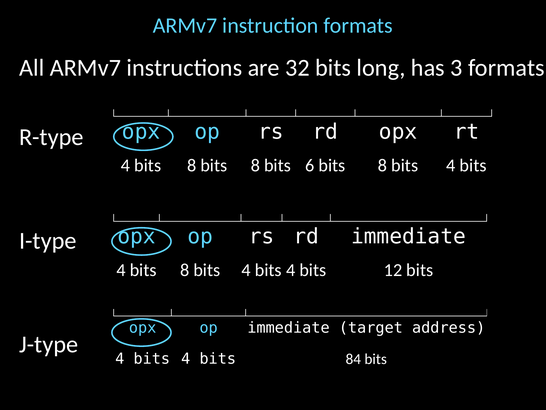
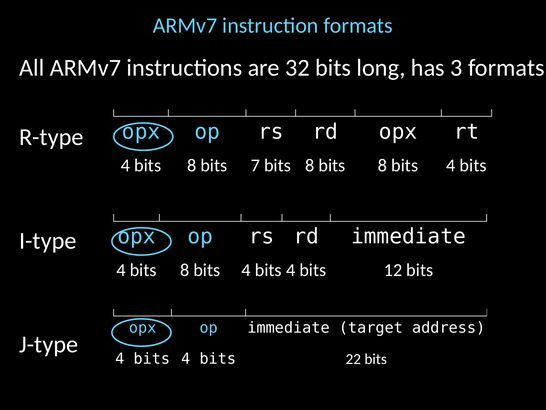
8 bits 8: 8 -> 7
6 at (310, 165): 6 -> 8
84: 84 -> 22
